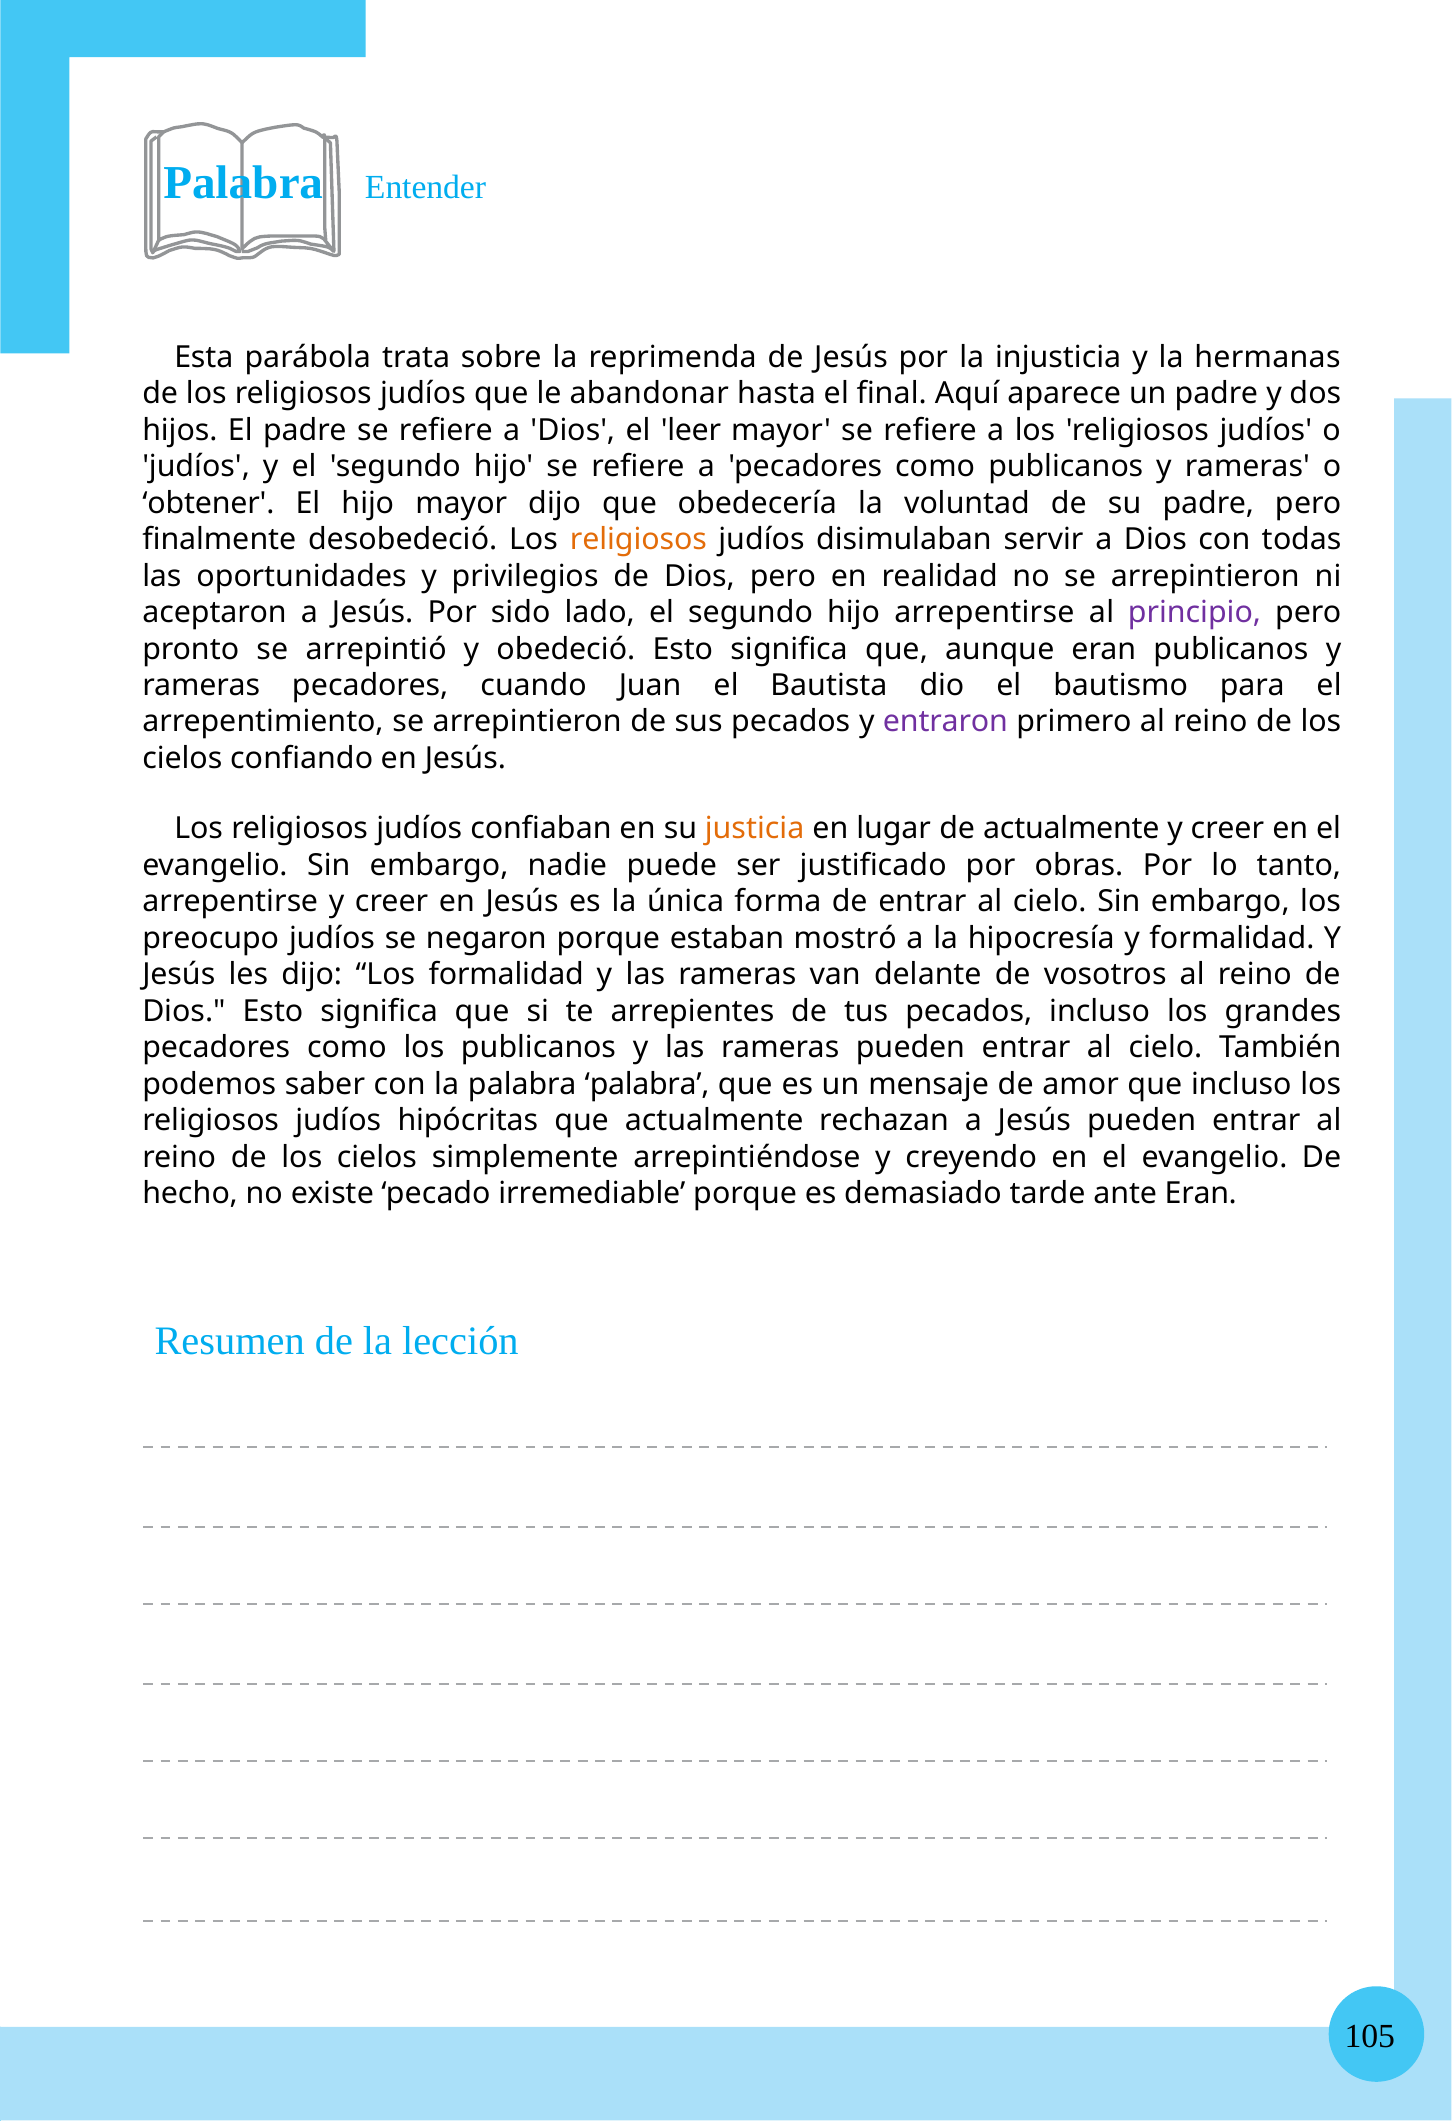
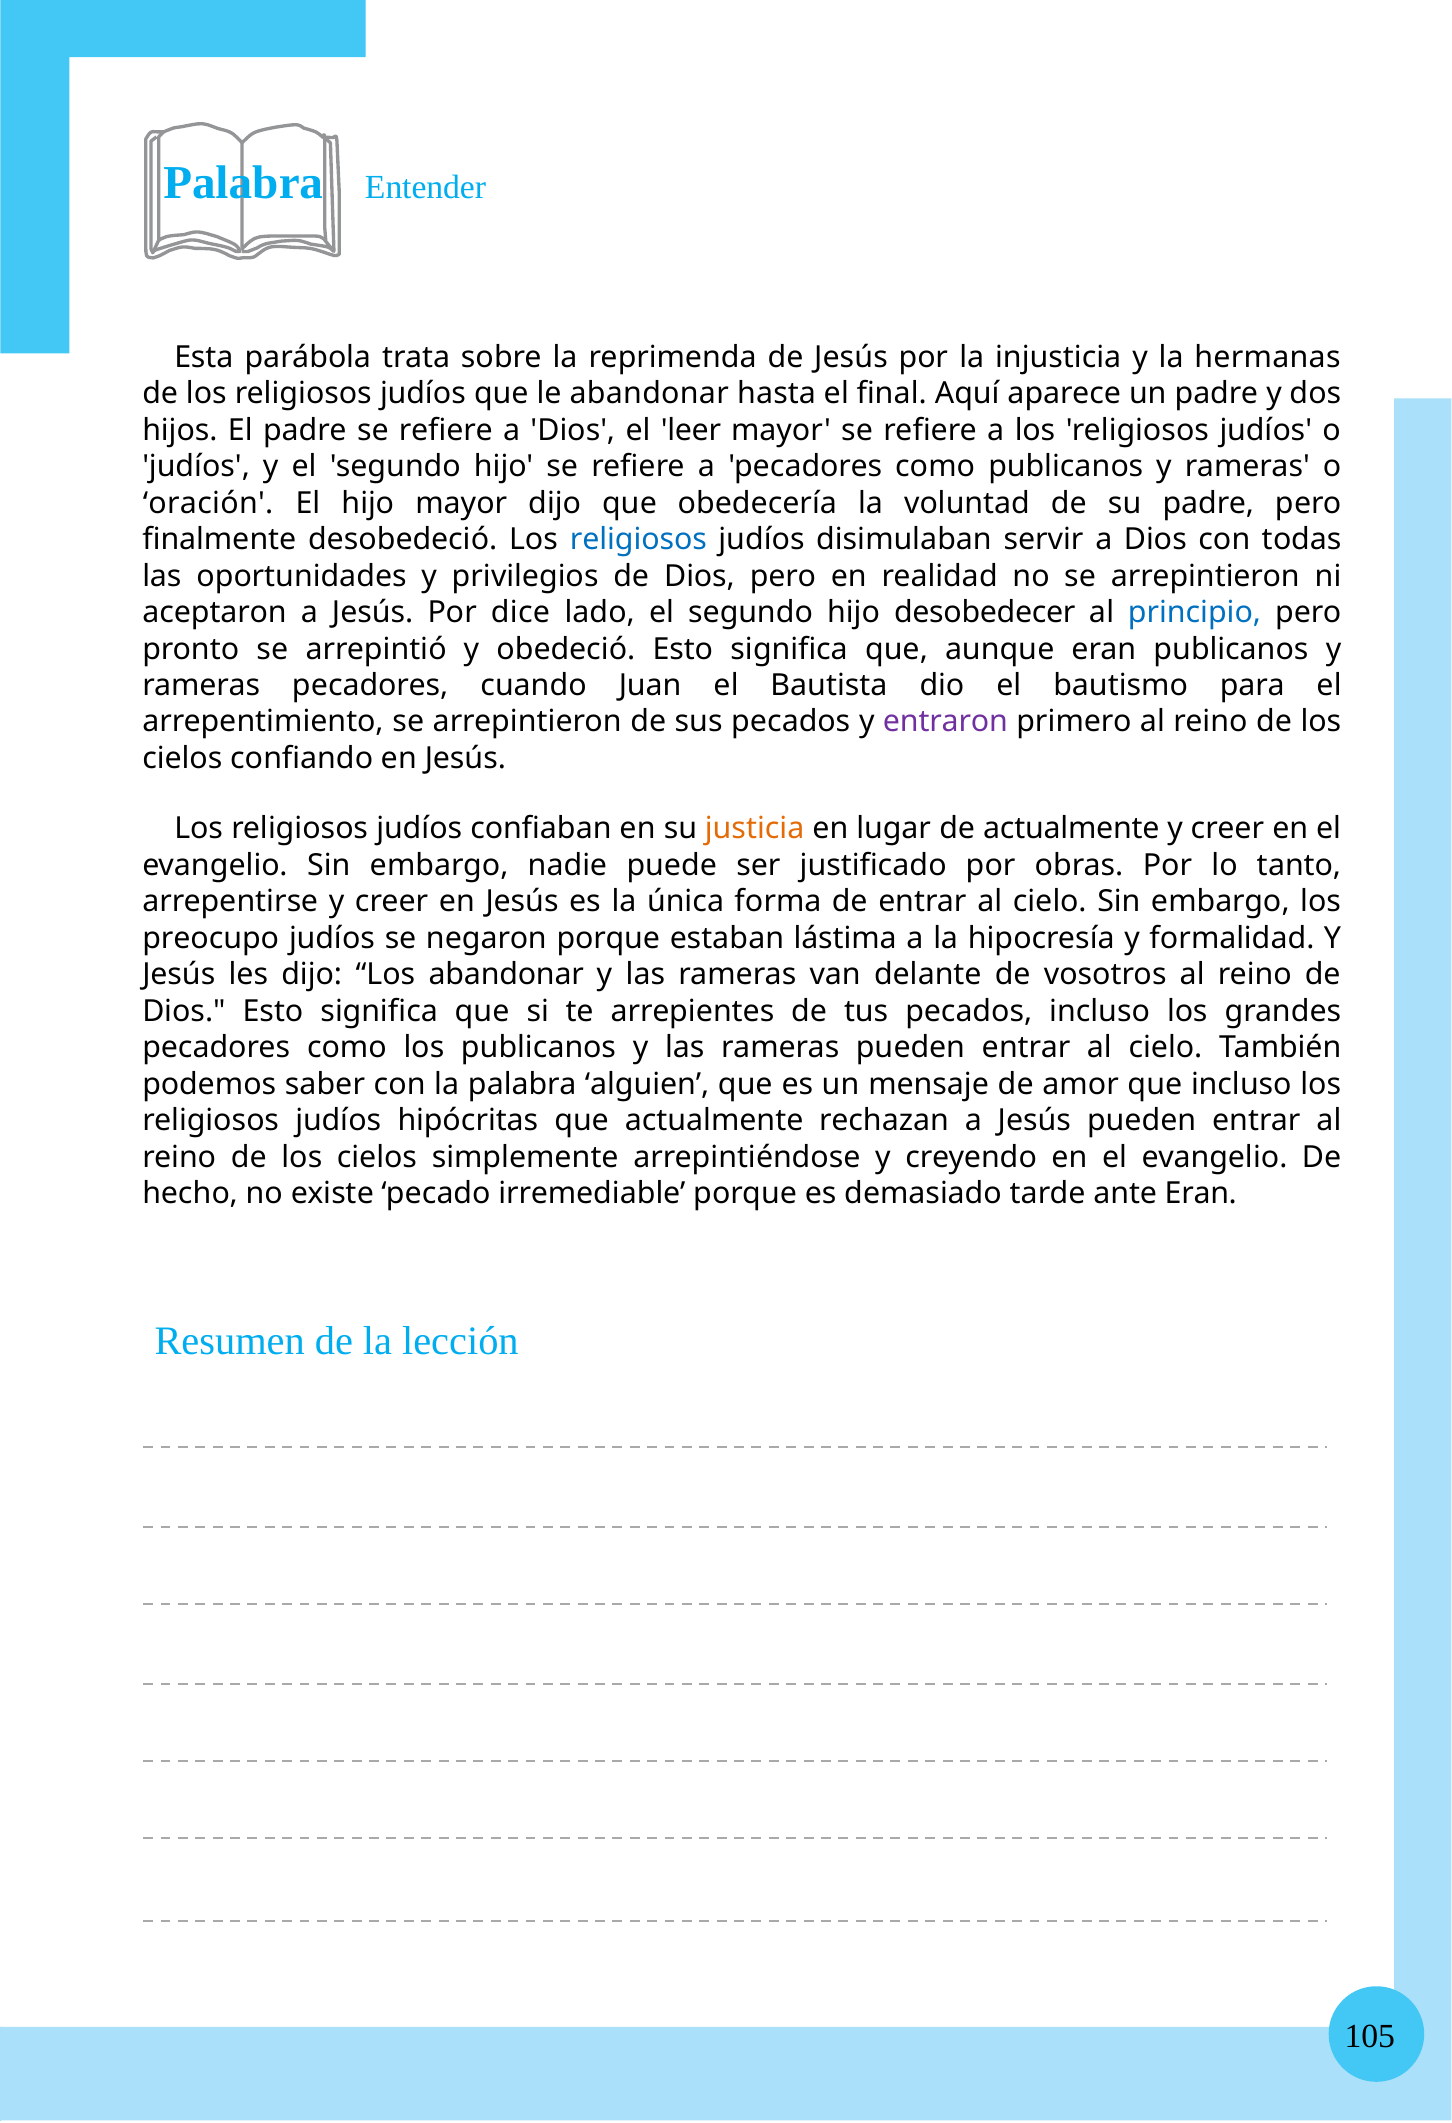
obtener: obtener -> oración
religiosos at (638, 539) colour: orange -> blue
sido: sido -> dice
hijo arrepentirse: arrepentirse -> desobedecer
principio colour: purple -> blue
mostró: mostró -> lástima
Los formalidad: formalidad -> abandonar
palabra palabra: palabra -> alguien
